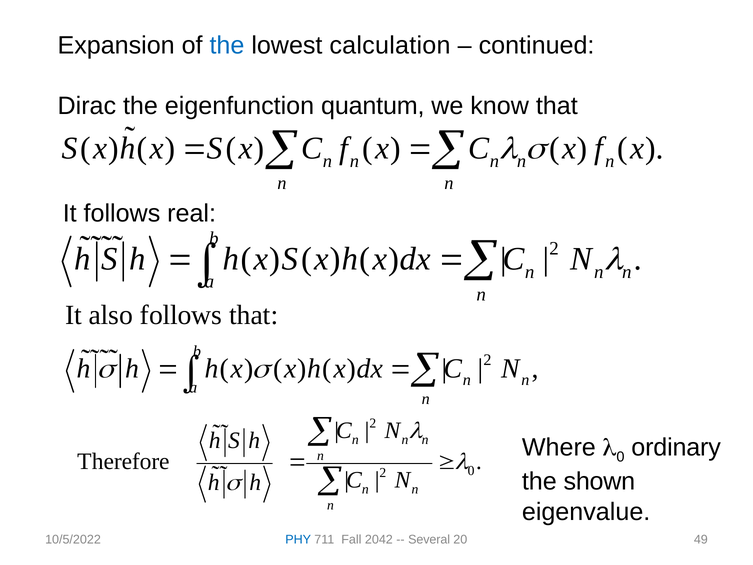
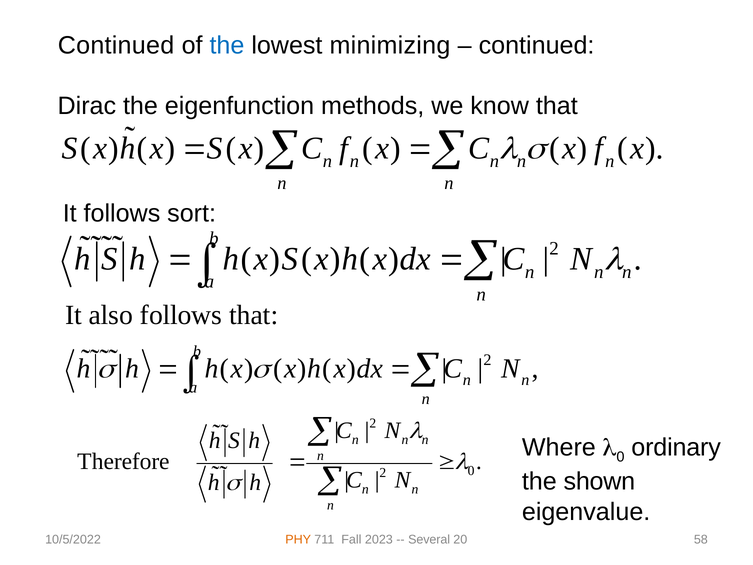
Expansion at (116, 46): Expansion -> Continued
calculation: calculation -> minimizing
quantum: quantum -> methods
real: real -> sort
PHY colour: blue -> orange
2042: 2042 -> 2023
49: 49 -> 58
